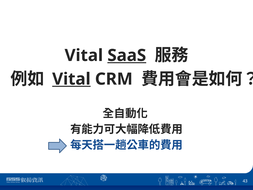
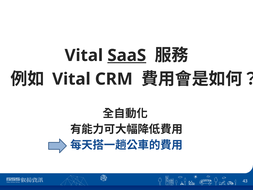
Vital at (71, 79) underline: present -> none
